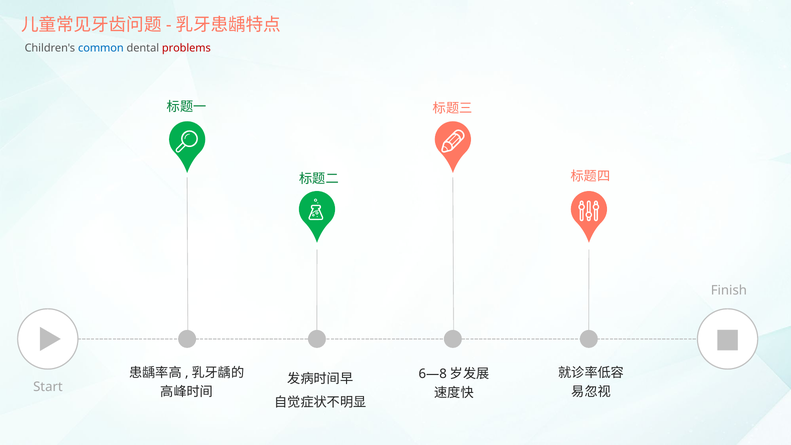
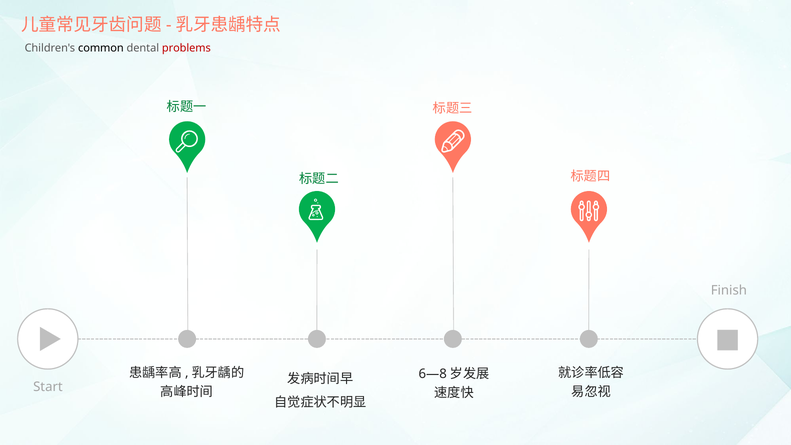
common colour: blue -> black
